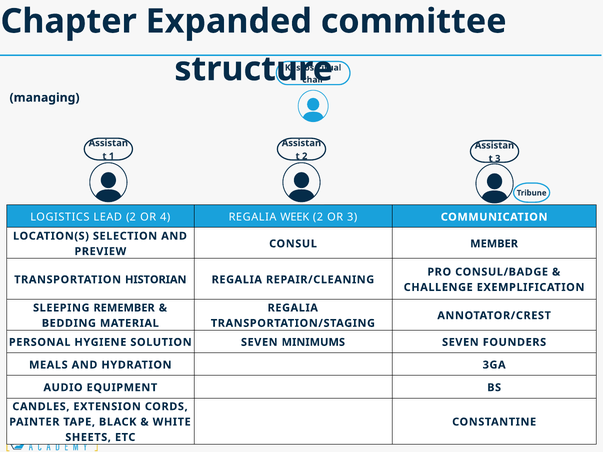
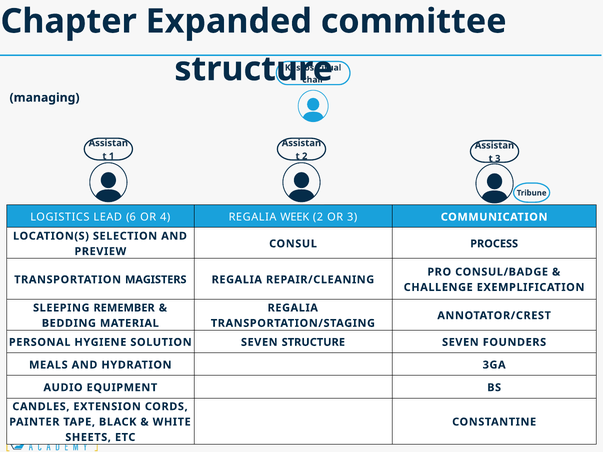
LEAD 2: 2 -> 6
MEMBER: MEMBER -> PROCESS
HISTORIAN: HISTORIAN -> MAGISTERS
SEVEN MINIMUMS: MINIMUMS -> STRUCTURE
